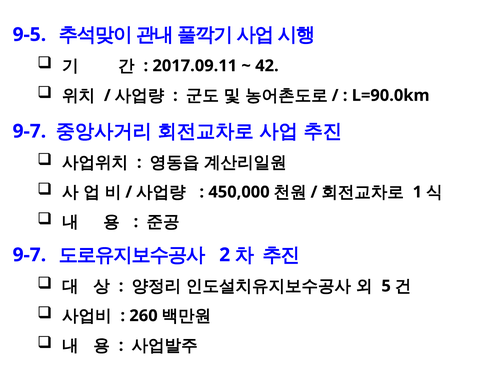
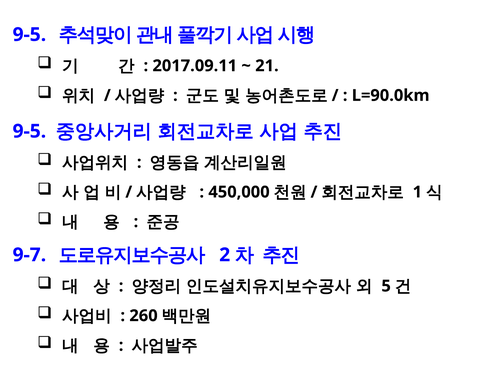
42: 42 -> 21
9-7 at (29, 131): 9-7 -> 9-5
